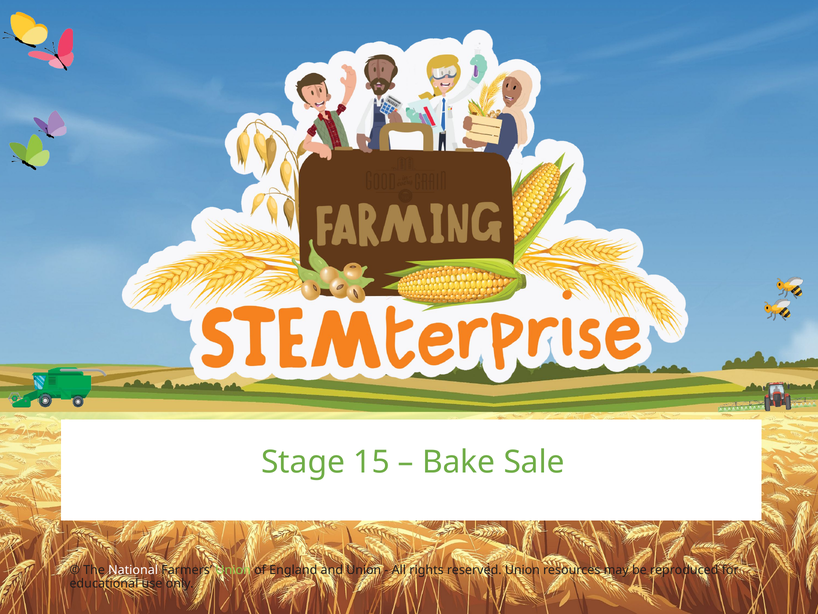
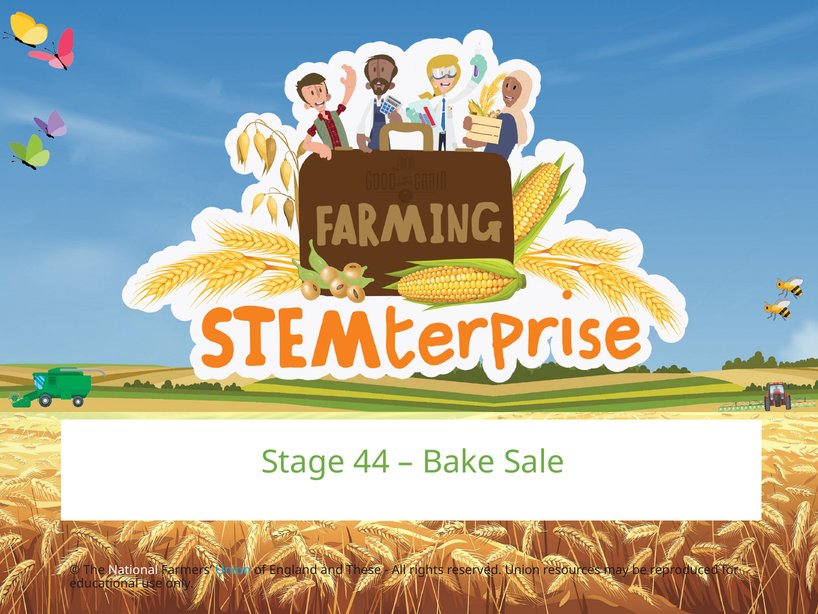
15: 15 -> 44
Union at (233, 570) colour: light green -> light blue
and Union: Union -> These
